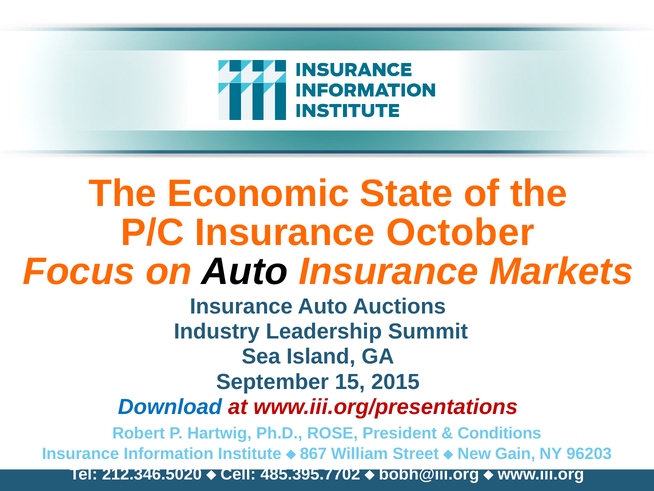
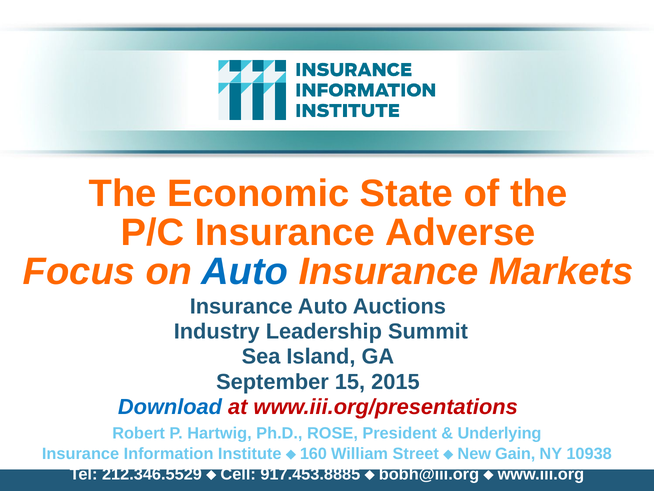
October: October -> Adverse
Auto at (245, 271) colour: black -> blue
Conditions: Conditions -> Underlying
867: 867 -> 160
96203: 96203 -> 10938
212.346.5020: 212.346.5020 -> 212.346.5529
485.395.7702: 485.395.7702 -> 917.453.8885
